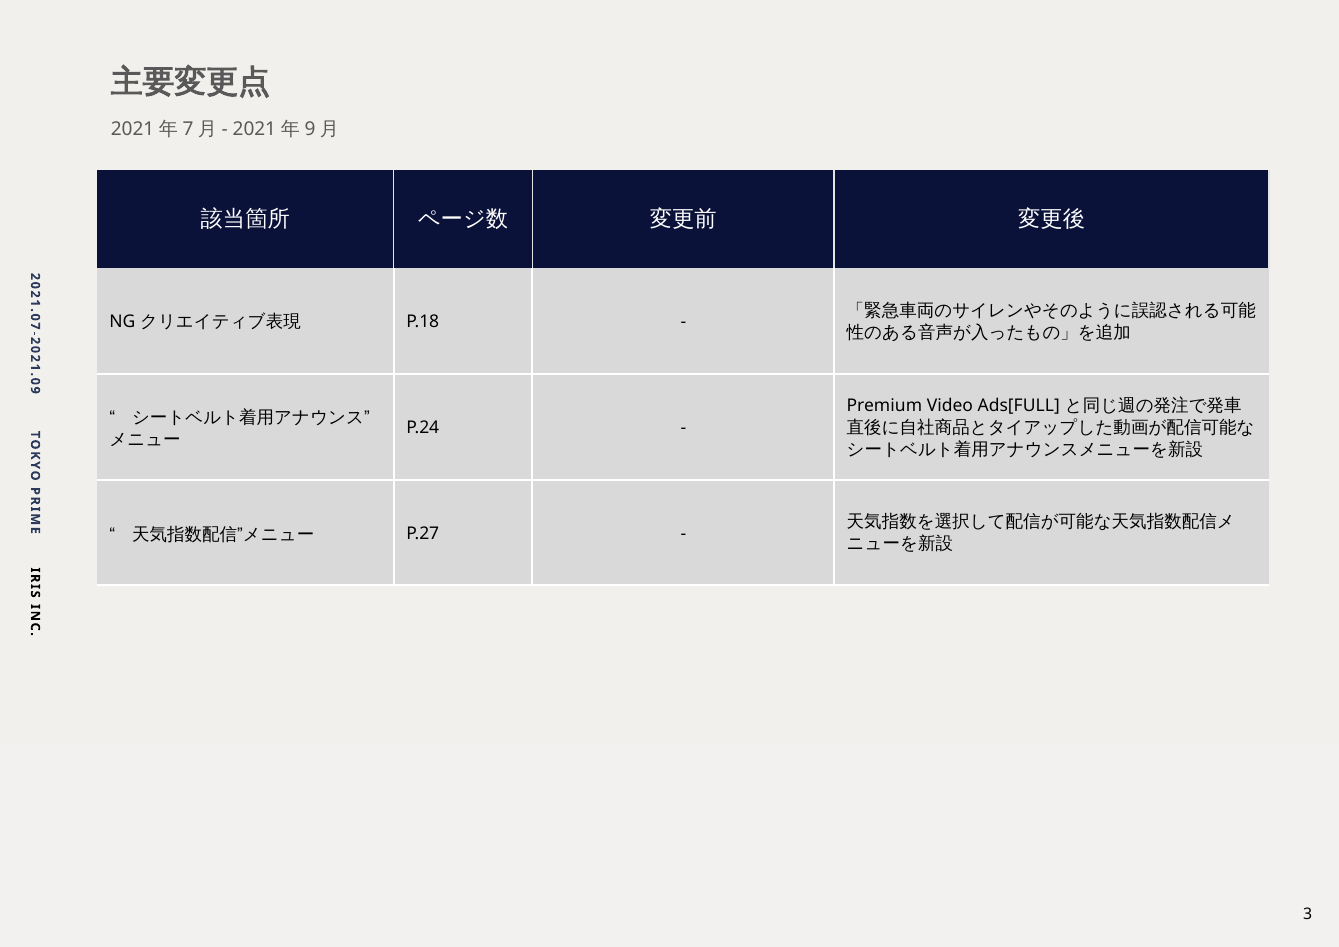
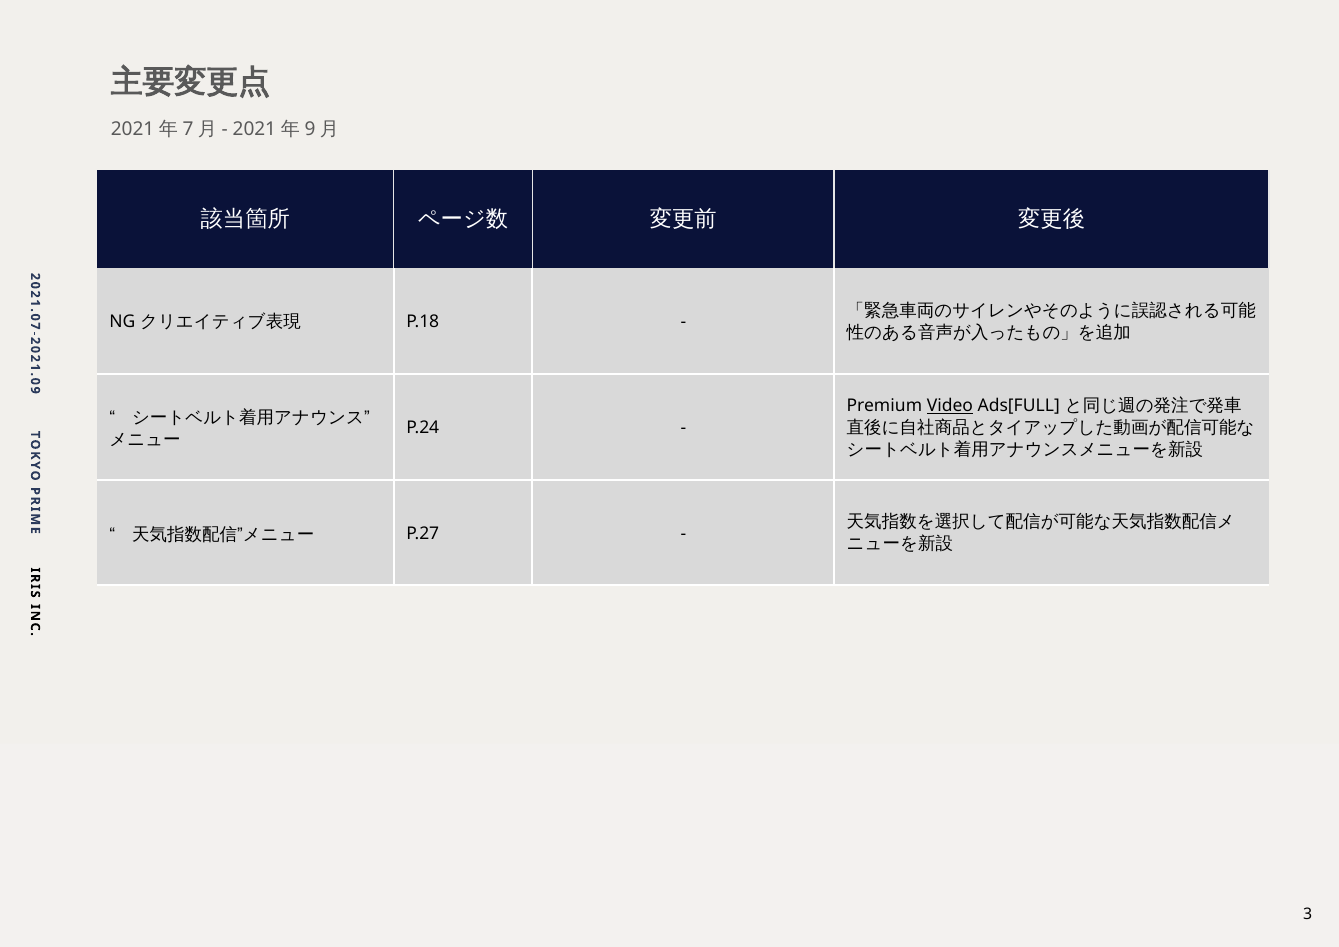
Video underline: none -> present
